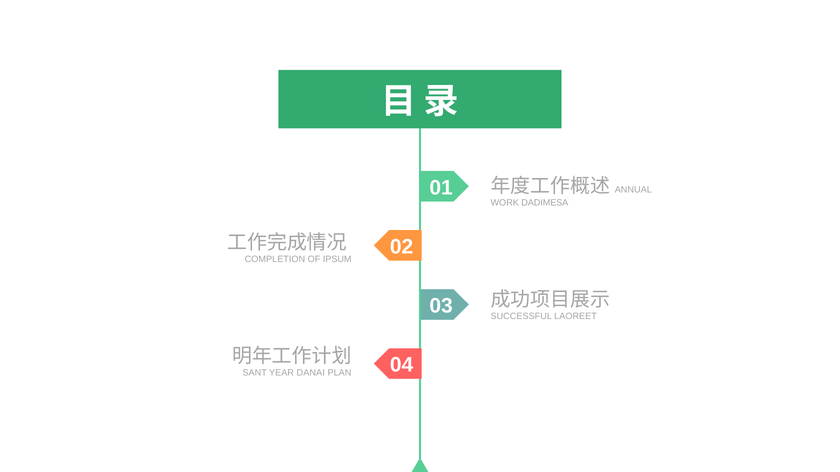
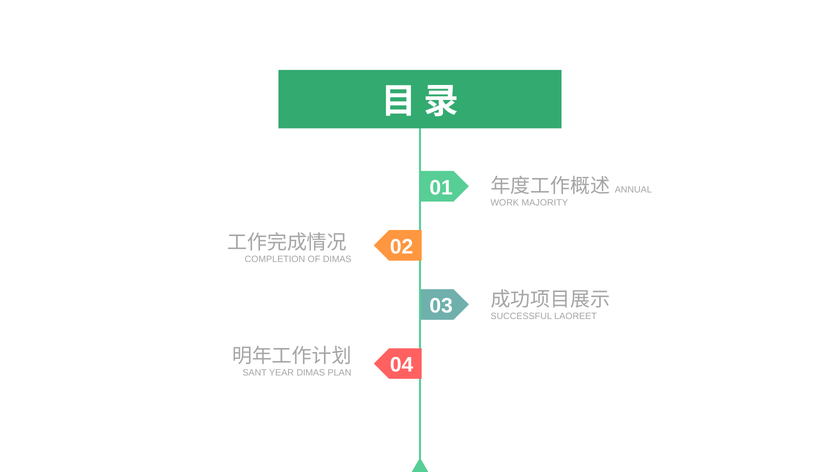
DADIMESA: DADIMESA -> MAJORITY
OF IPSUM: IPSUM -> DIMAS
YEAR DANAI: DANAI -> DIMAS
